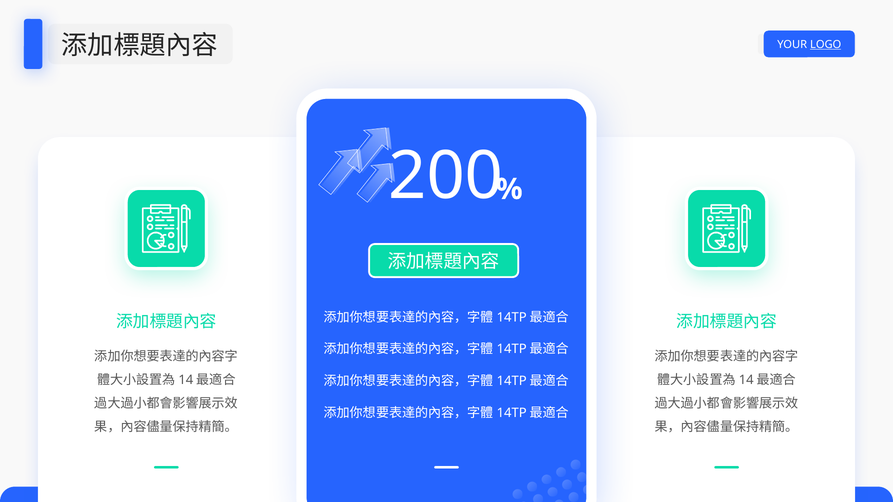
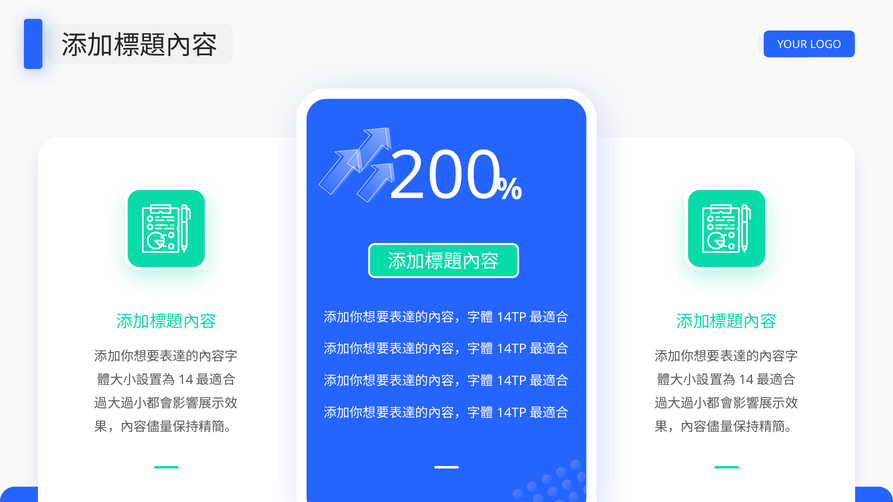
LOGO underline: present -> none
